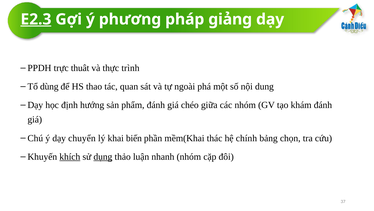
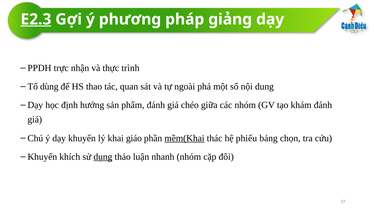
thuât: thuât -> nhận
chuyển: chuyển -> khuyến
biến: biến -> giáo
mềm(Khai underline: none -> present
chính: chính -> phiếu
khích underline: present -> none
